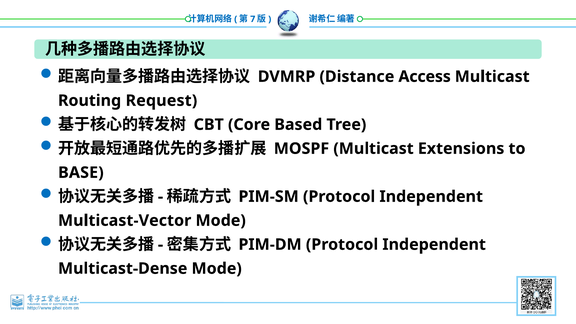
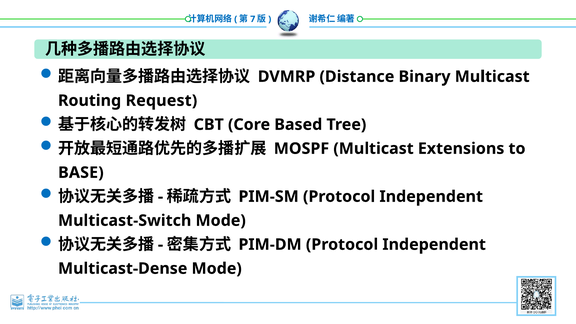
Access: Access -> Binary
Multicast-Vector: Multicast-Vector -> Multicast-Switch
